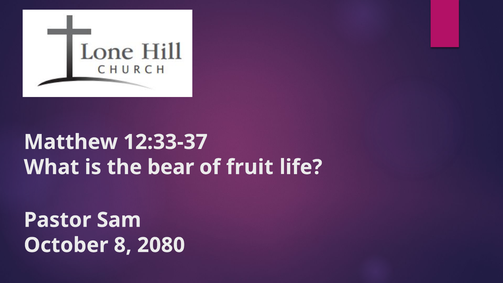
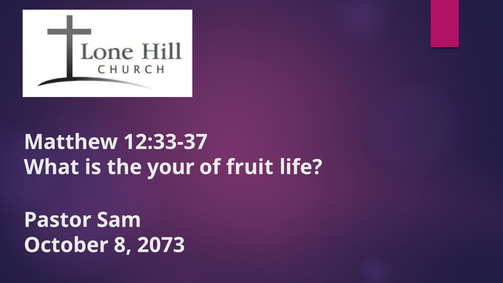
bear: bear -> your
2080: 2080 -> 2073
